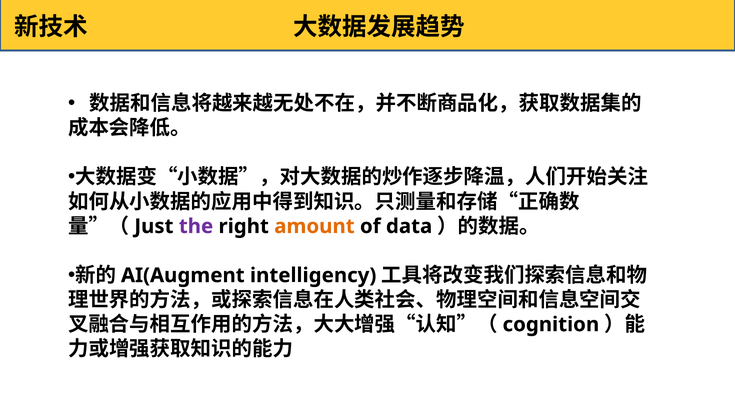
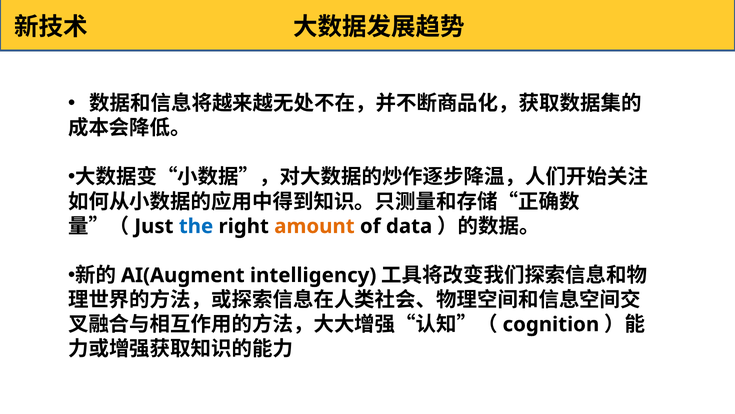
the colour: purple -> blue
